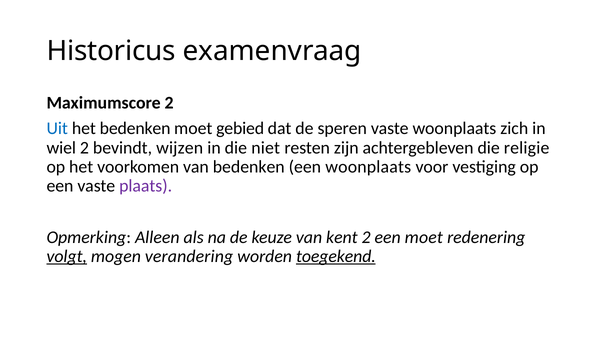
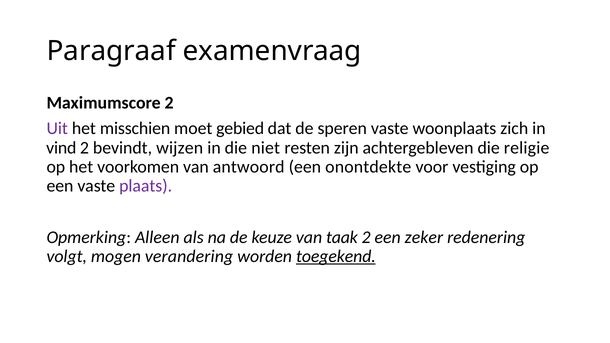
Historicus: Historicus -> Paragraaf
Uit colour: blue -> purple
het bedenken: bedenken -> misschien
wiel: wiel -> vind
van bedenken: bedenken -> antwoord
een woonplaats: woonplaats -> onontdekte
kent: kent -> taak
een moet: moet -> zeker
volgt underline: present -> none
